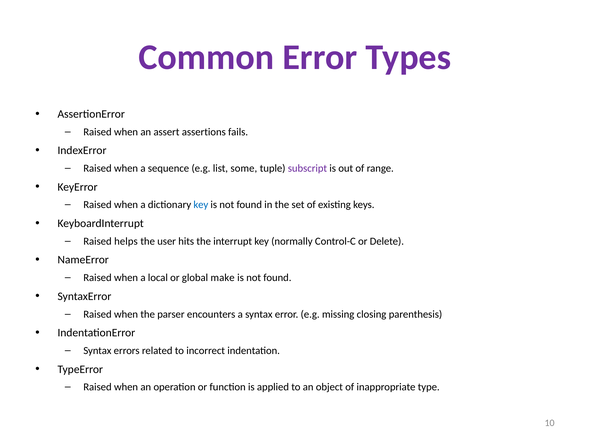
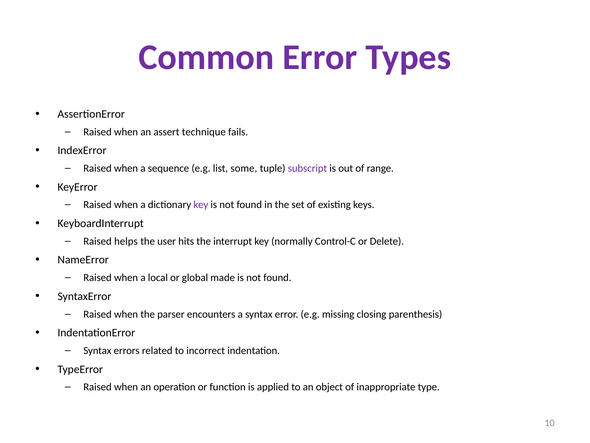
assertions: assertions -> technique
key at (201, 205) colour: blue -> purple
make: make -> made
